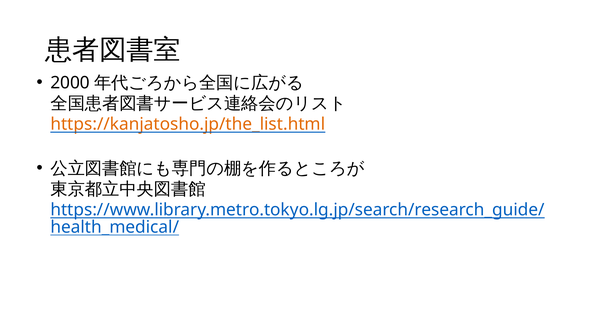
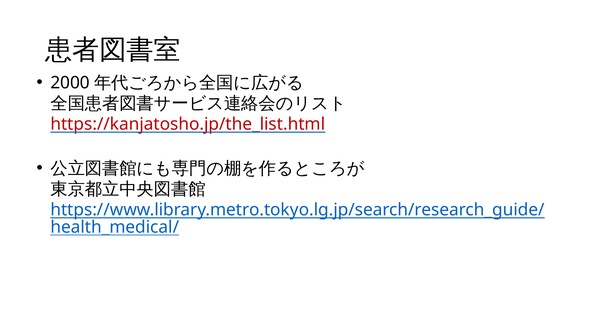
https://kanjatosho.jp/the_list.html colour: orange -> red
